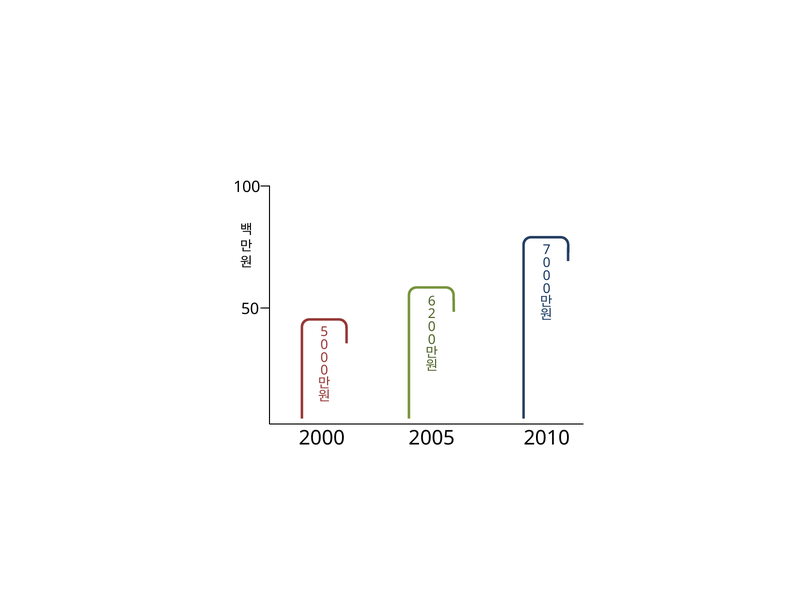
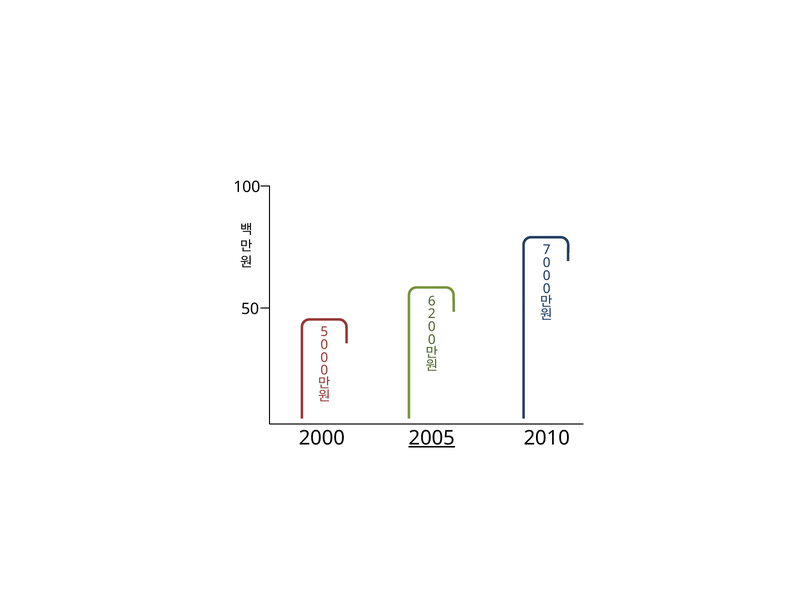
2005 underline: none -> present
